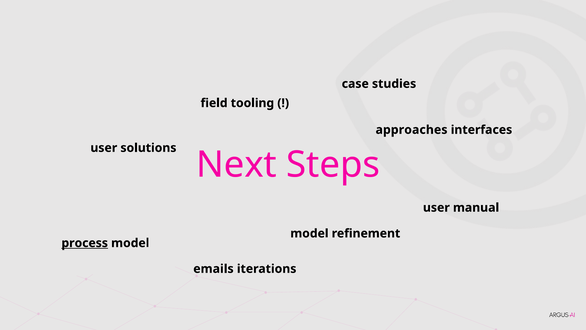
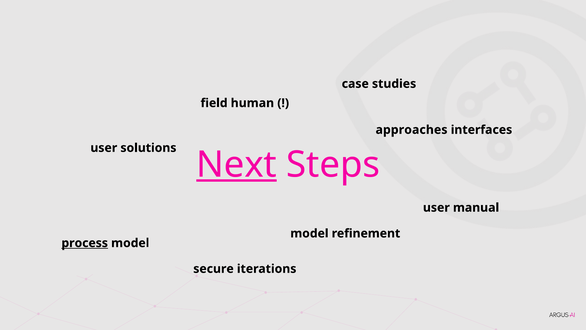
tooling: tooling -> human
Next underline: none -> present
emails: emails -> secure
